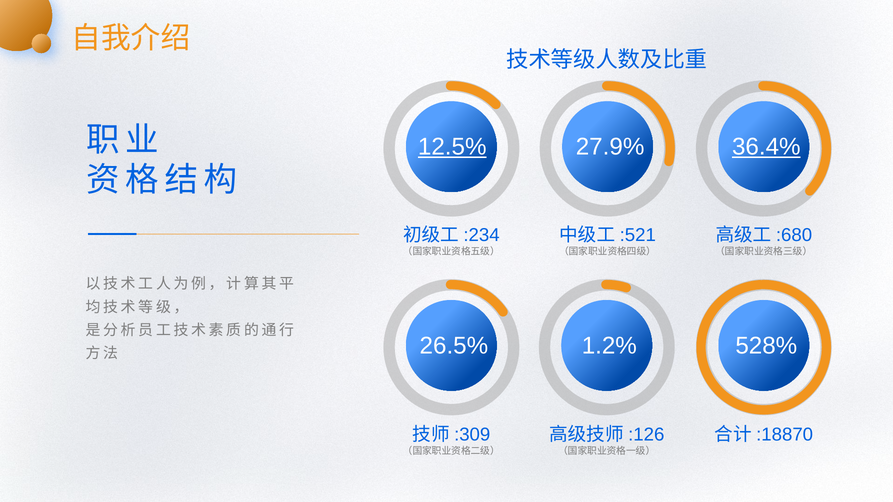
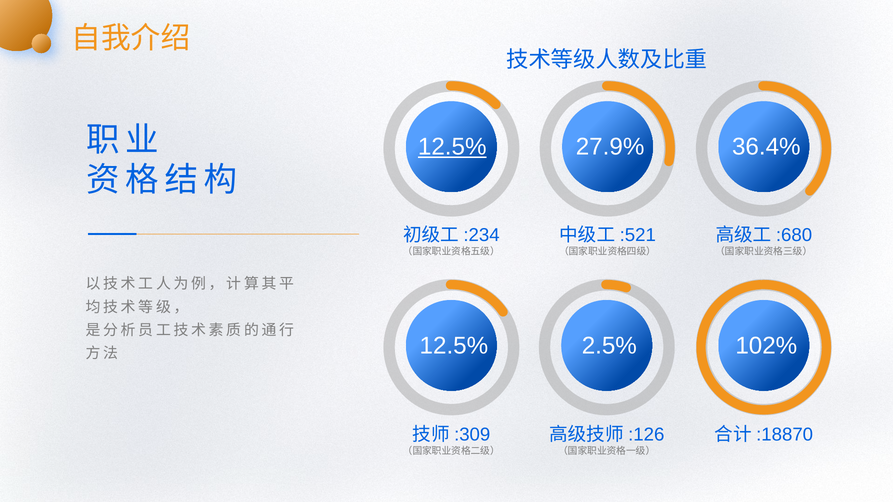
36.4% underline: present -> none
26.5% at (454, 346): 26.5% -> 12.5%
1.2%: 1.2% -> 2.5%
528%: 528% -> 102%
